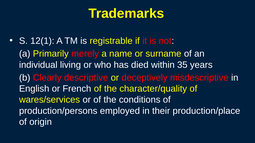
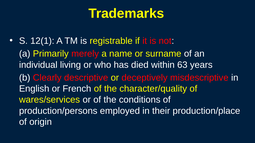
35: 35 -> 63
